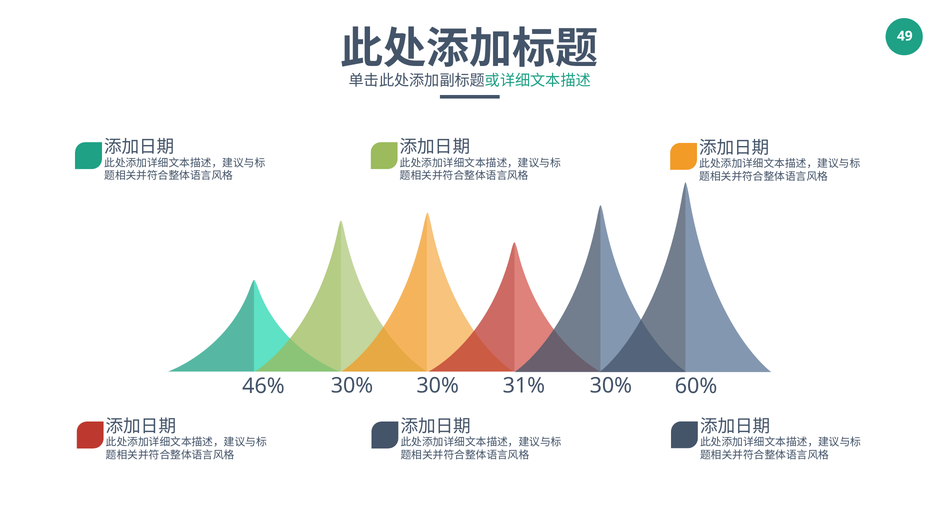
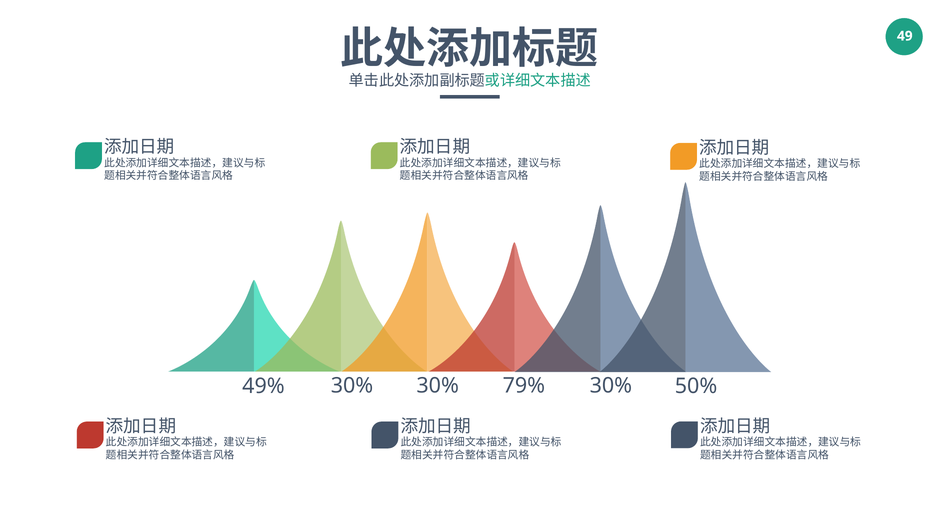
46%: 46% -> 49%
31%: 31% -> 79%
60%: 60% -> 50%
